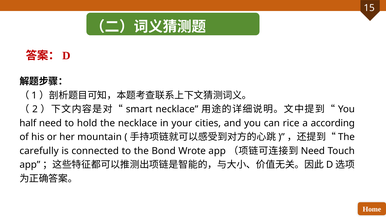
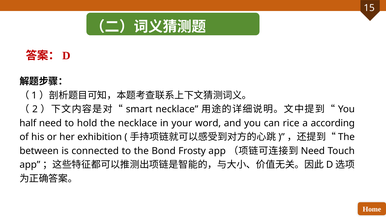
cities: cities -> word
mountain: mountain -> exhibition
carefully: carefully -> between
Wrote: Wrote -> Frosty
